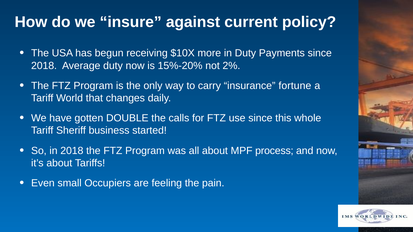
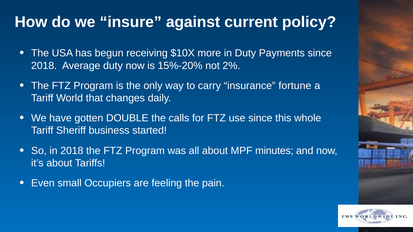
process: process -> minutes
